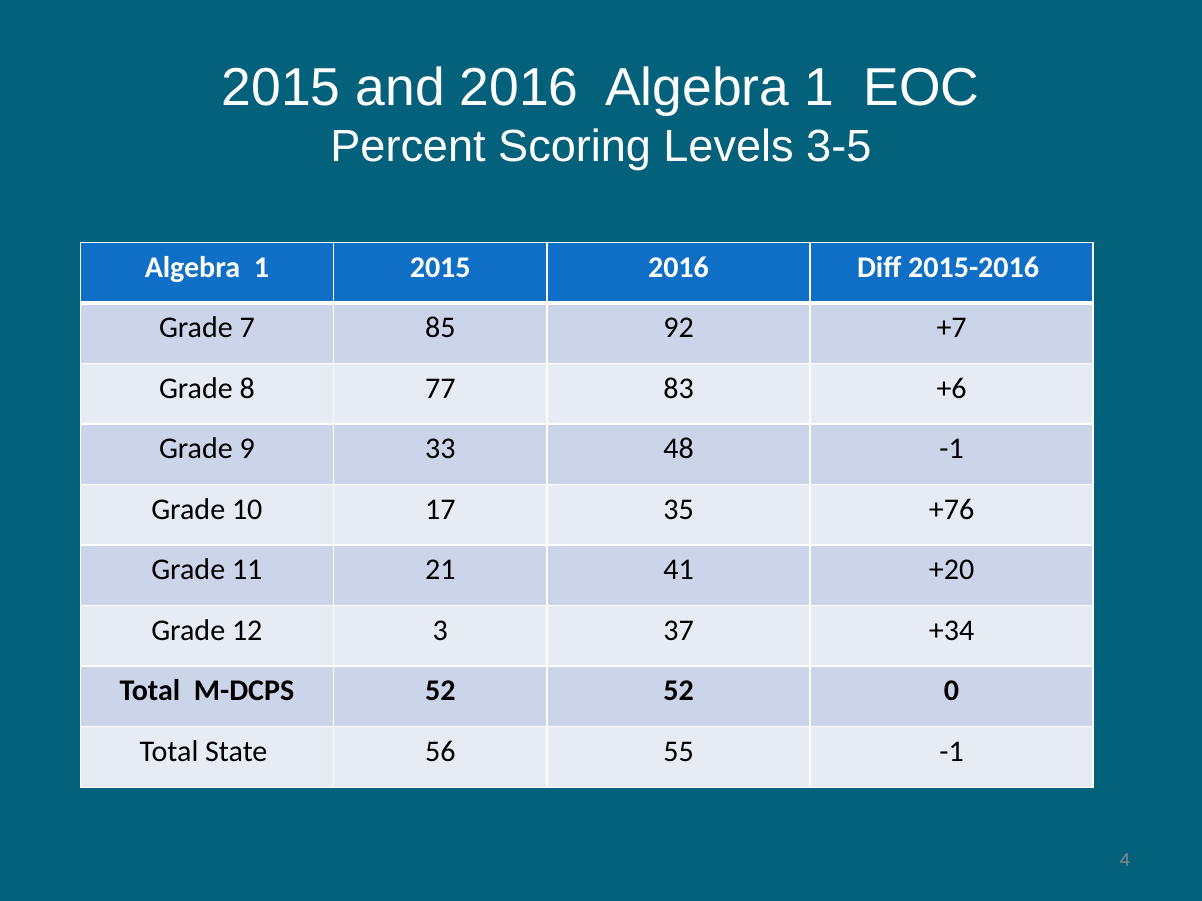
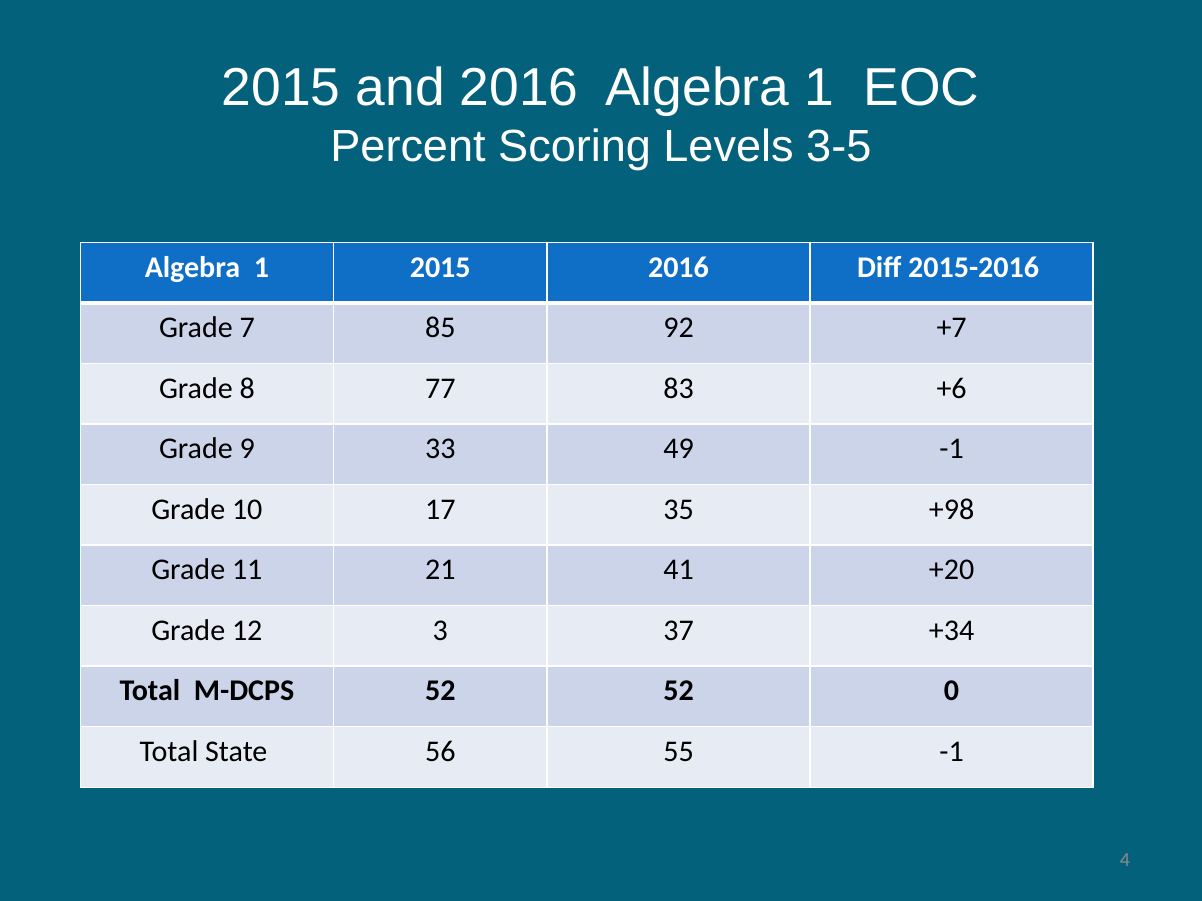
48: 48 -> 49
+76: +76 -> +98
